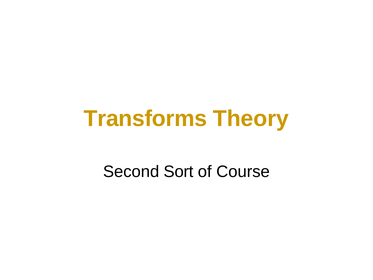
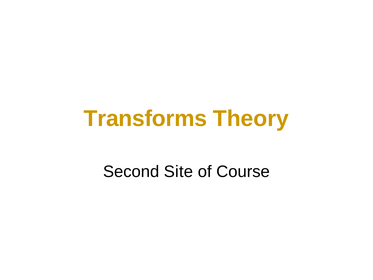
Sort: Sort -> Site
